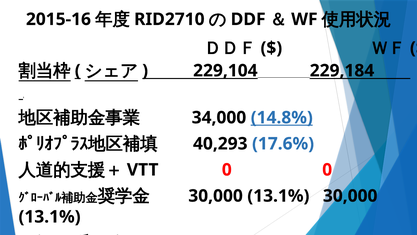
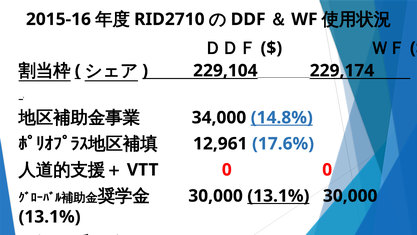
229,184: 229,184 -> 229,174
40,293: 40,293 -> 12,961
13.1% at (278, 196) underline: none -> present
